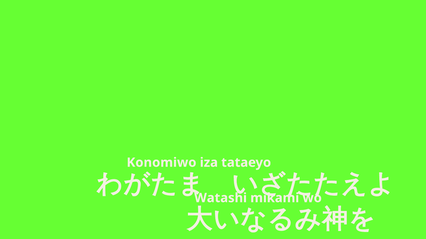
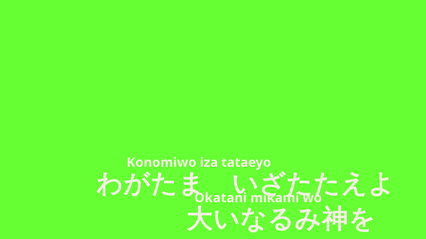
Watashi: Watashi -> Okatani
